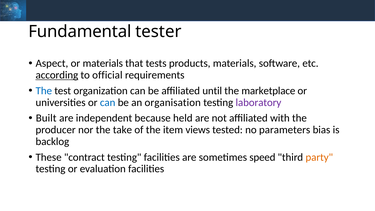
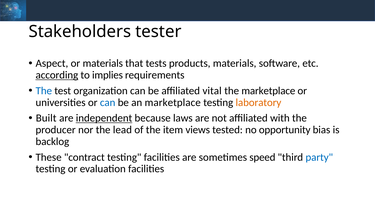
Fundamental: Fundamental -> Stakeholders
official: official -> implies
until: until -> vital
an organisation: organisation -> marketplace
laboratory colour: purple -> orange
independent underline: none -> present
held: held -> laws
take: take -> lead
parameters: parameters -> opportunity
party colour: orange -> blue
